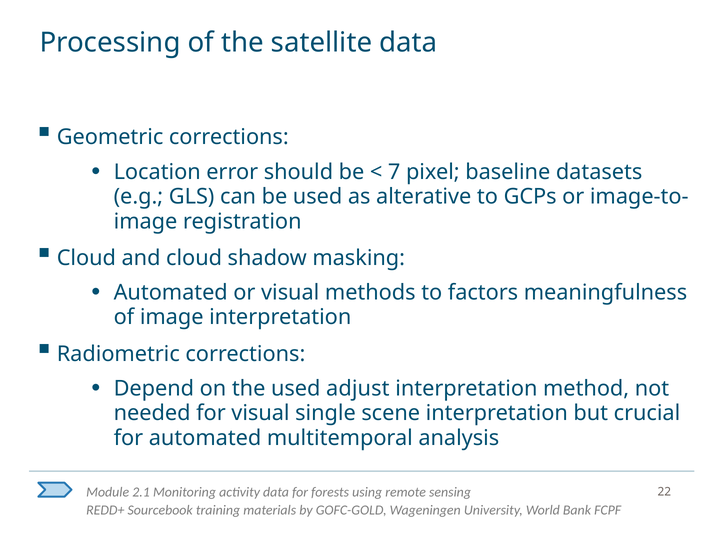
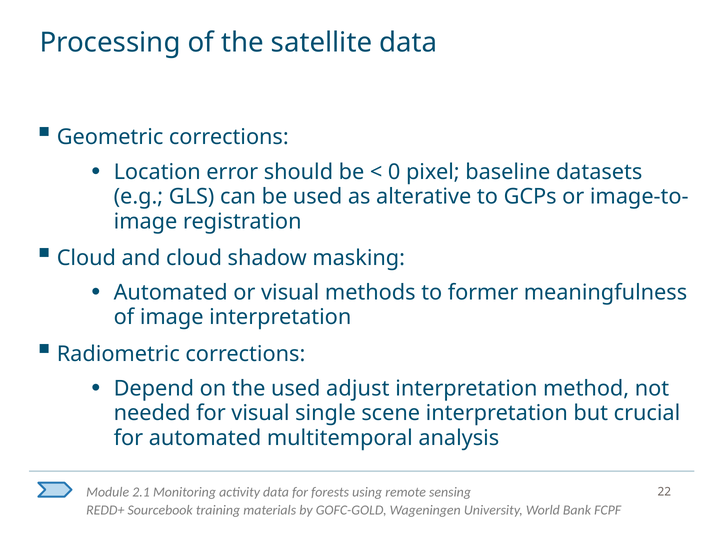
7: 7 -> 0
factors: factors -> former
